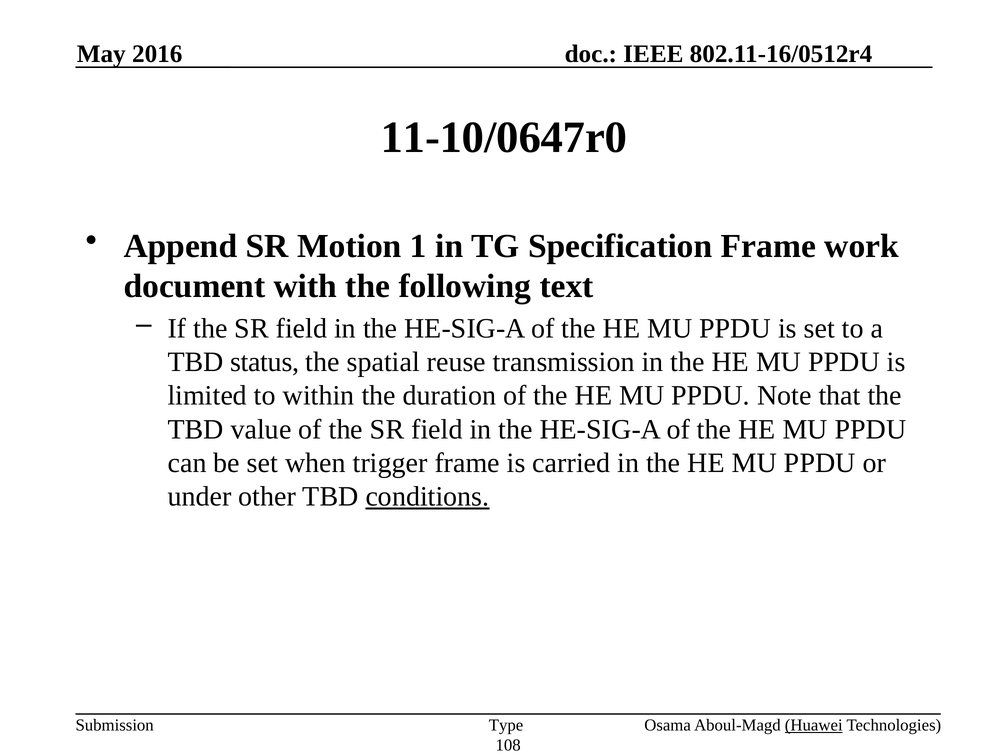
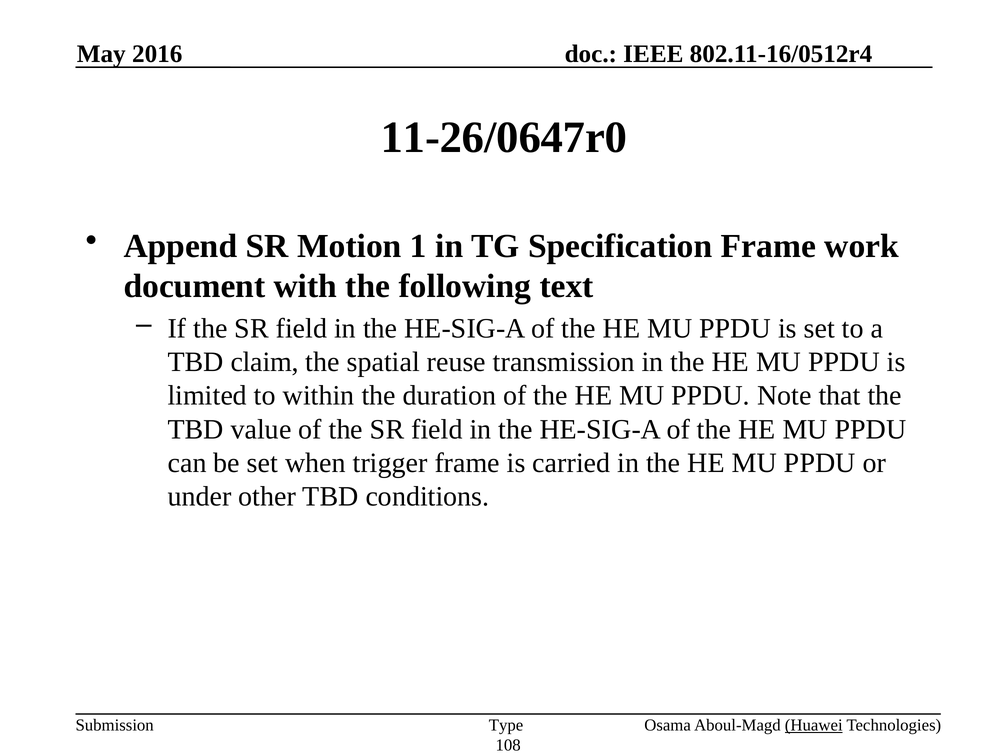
11-10/0647r0: 11-10/0647r0 -> 11-26/0647r0
status: status -> claim
conditions underline: present -> none
